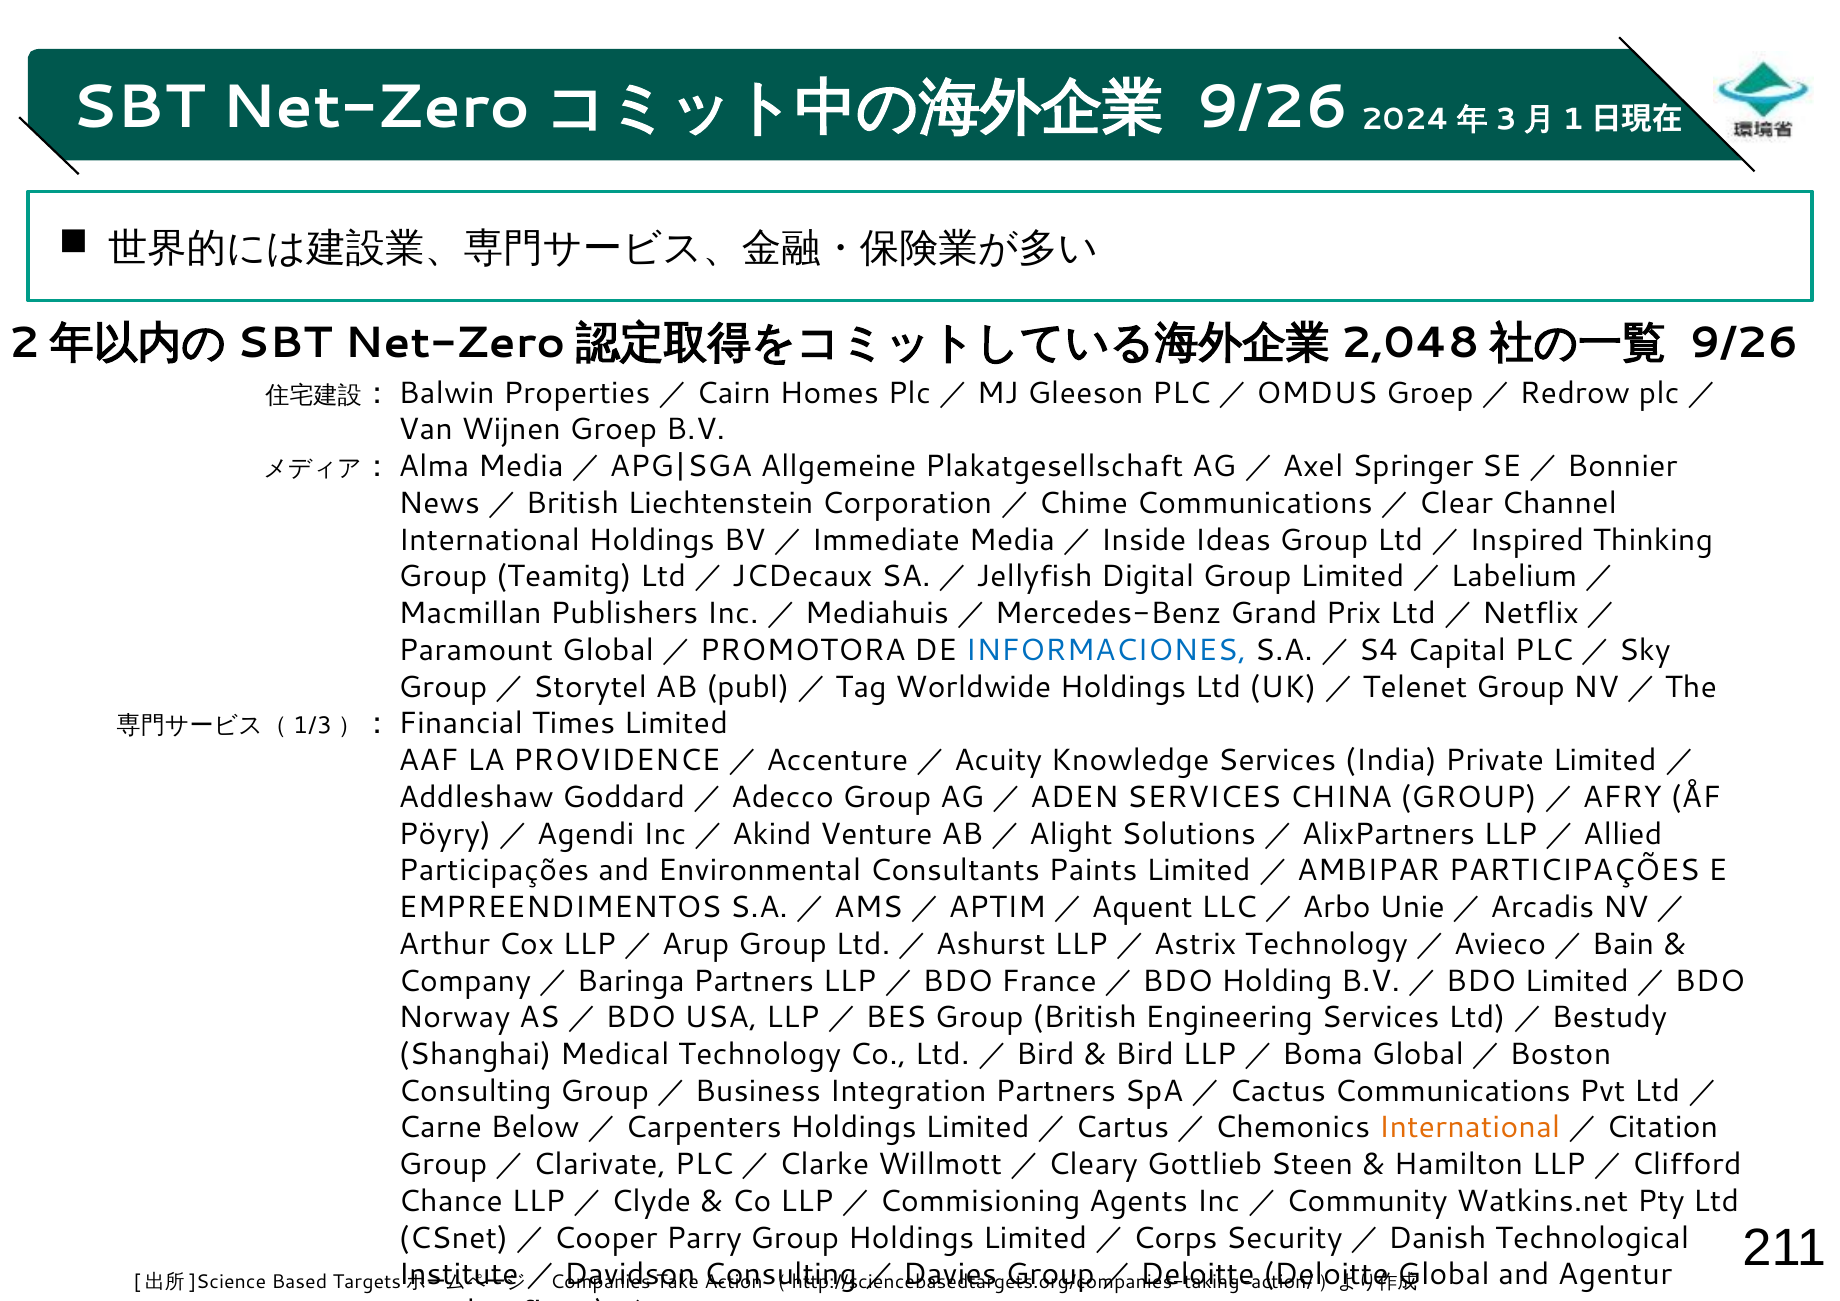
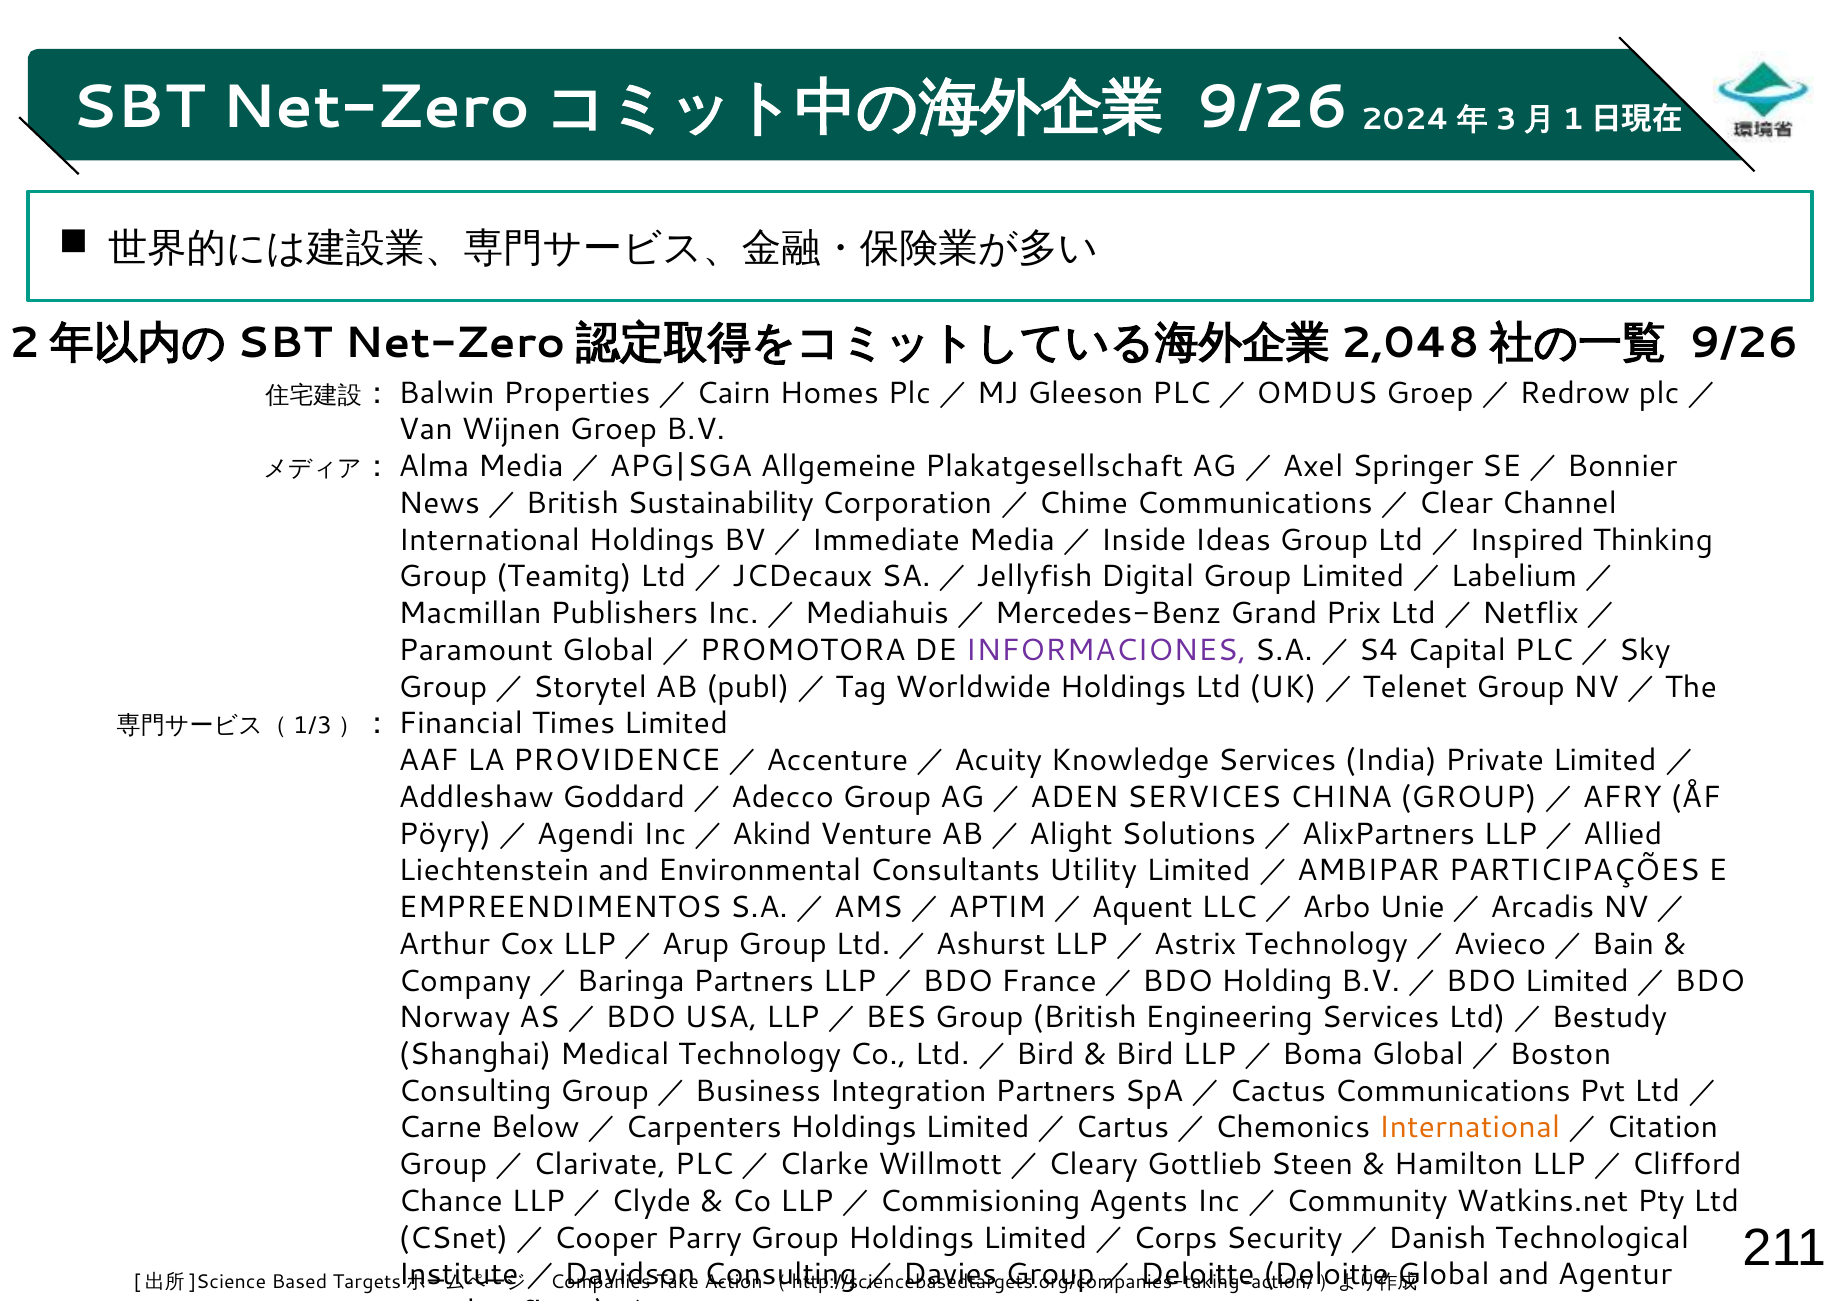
Liechtenstein: Liechtenstein -> Sustainability
INFORMACIONES colour: blue -> purple
Participações at (494, 871): Participações -> Liechtenstein
Paints: Paints -> Utility
